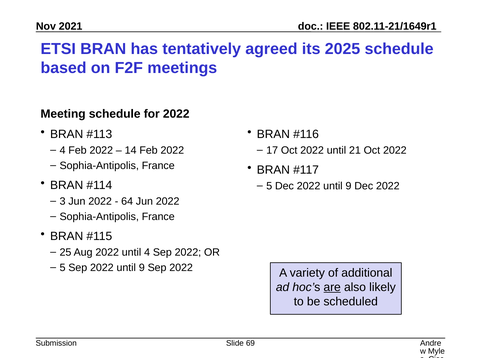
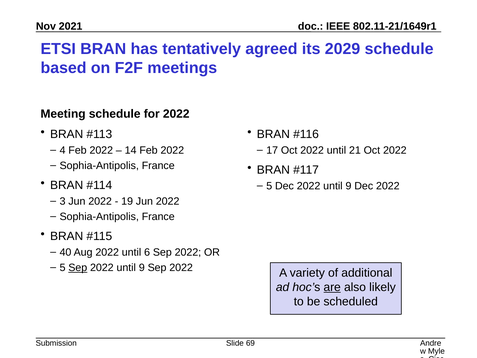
2025: 2025 -> 2029
64: 64 -> 19
25: 25 -> 40
until 4: 4 -> 6
Sep at (78, 267) underline: none -> present
